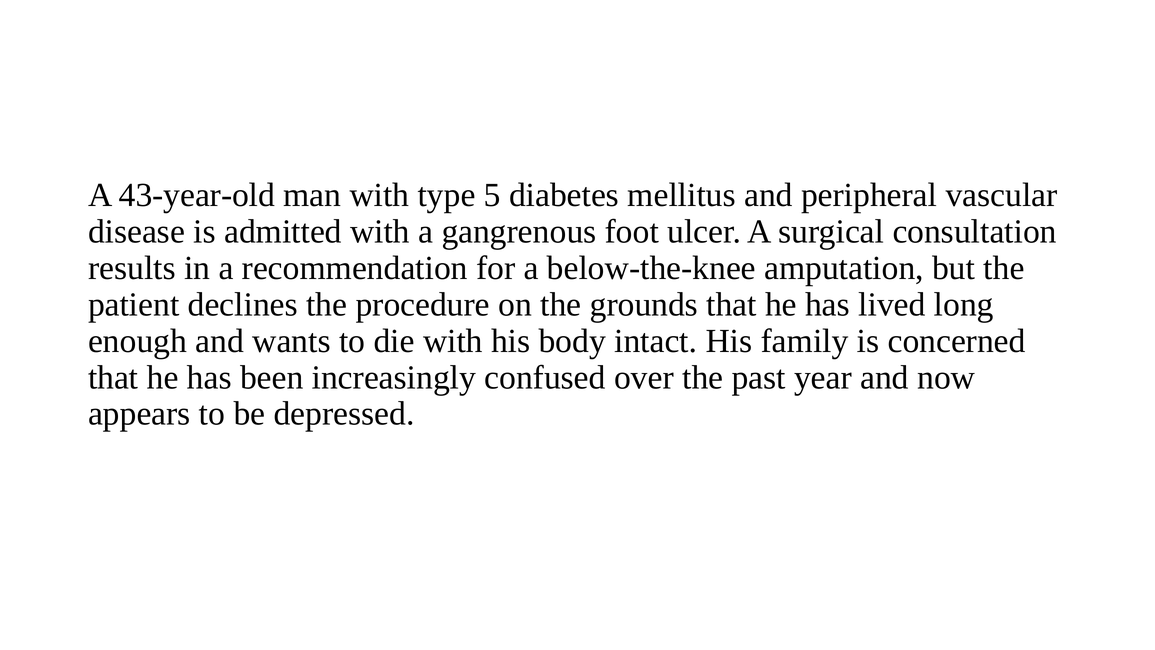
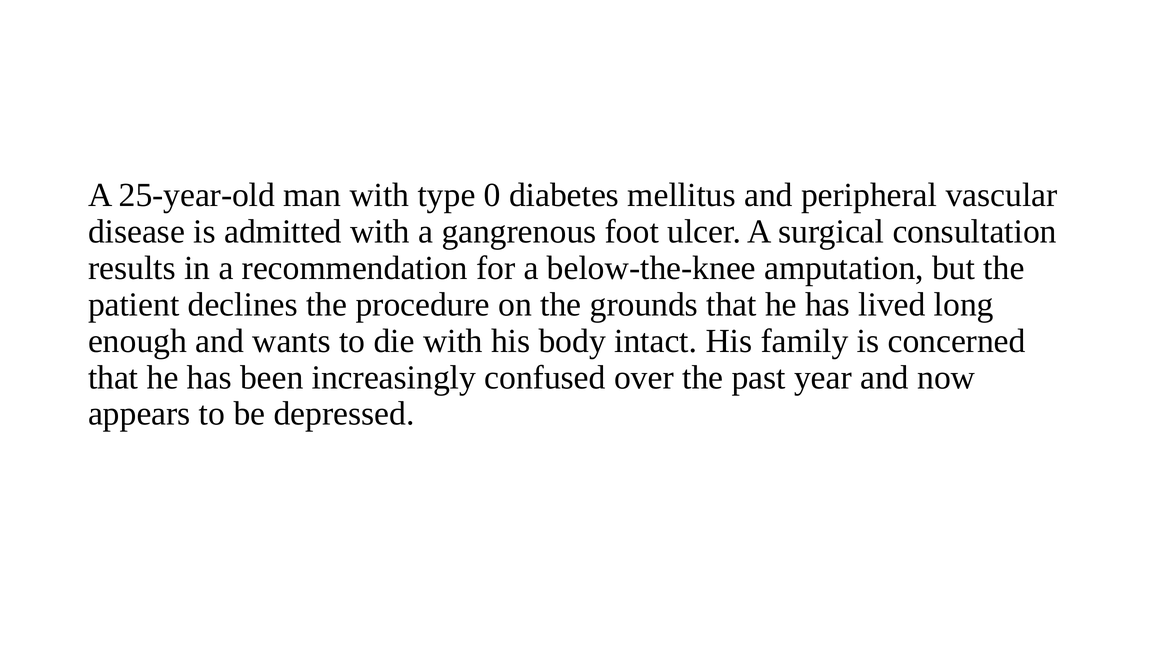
43-year-old: 43-year-old -> 25-year-old
5: 5 -> 0
